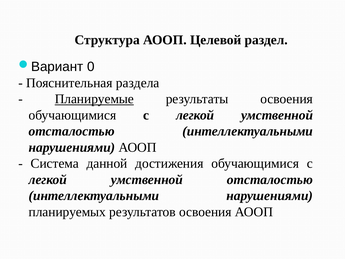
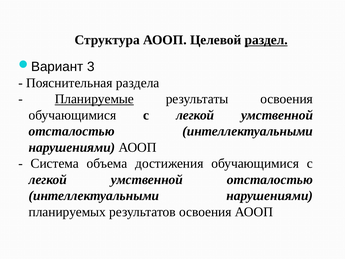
раздел underline: none -> present
0: 0 -> 3
данной: данной -> объема
